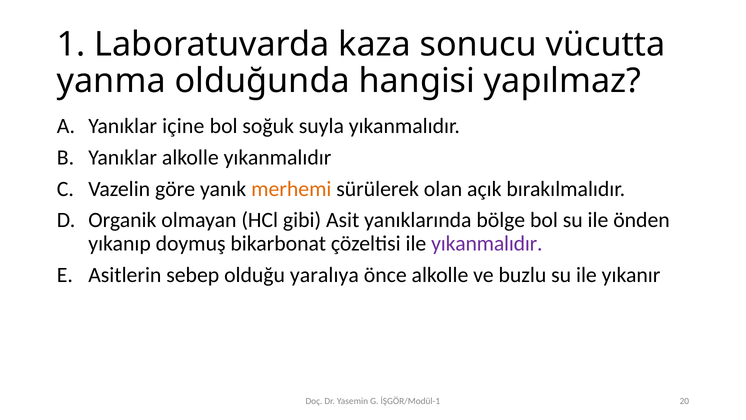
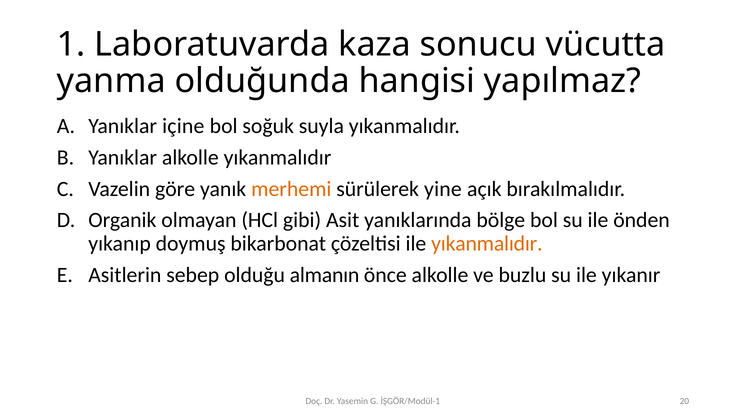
olan: olan -> yine
yıkanmalıdır at (487, 243) colour: purple -> orange
yaralıya: yaralıya -> almanın
